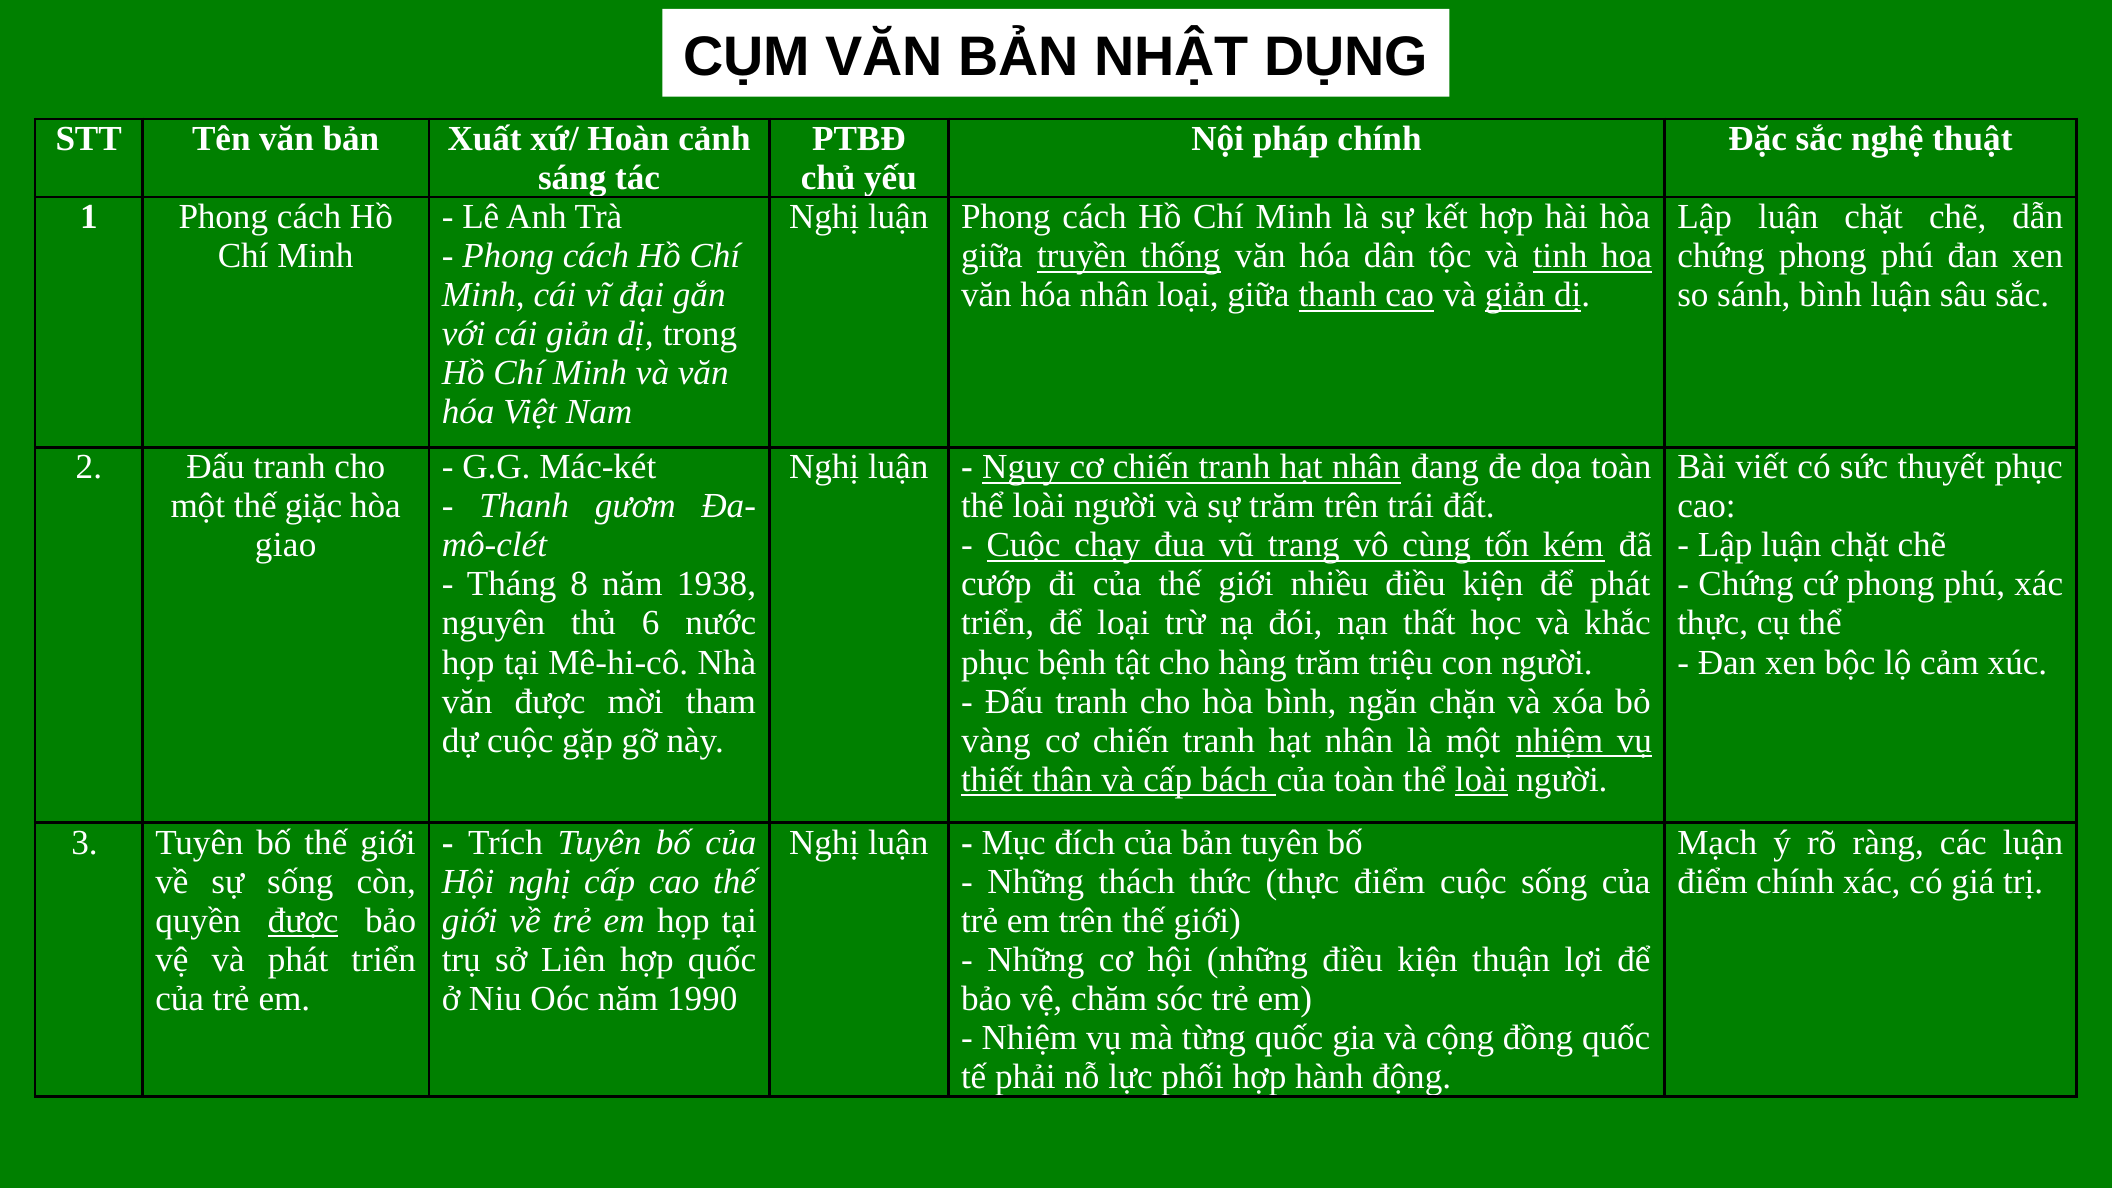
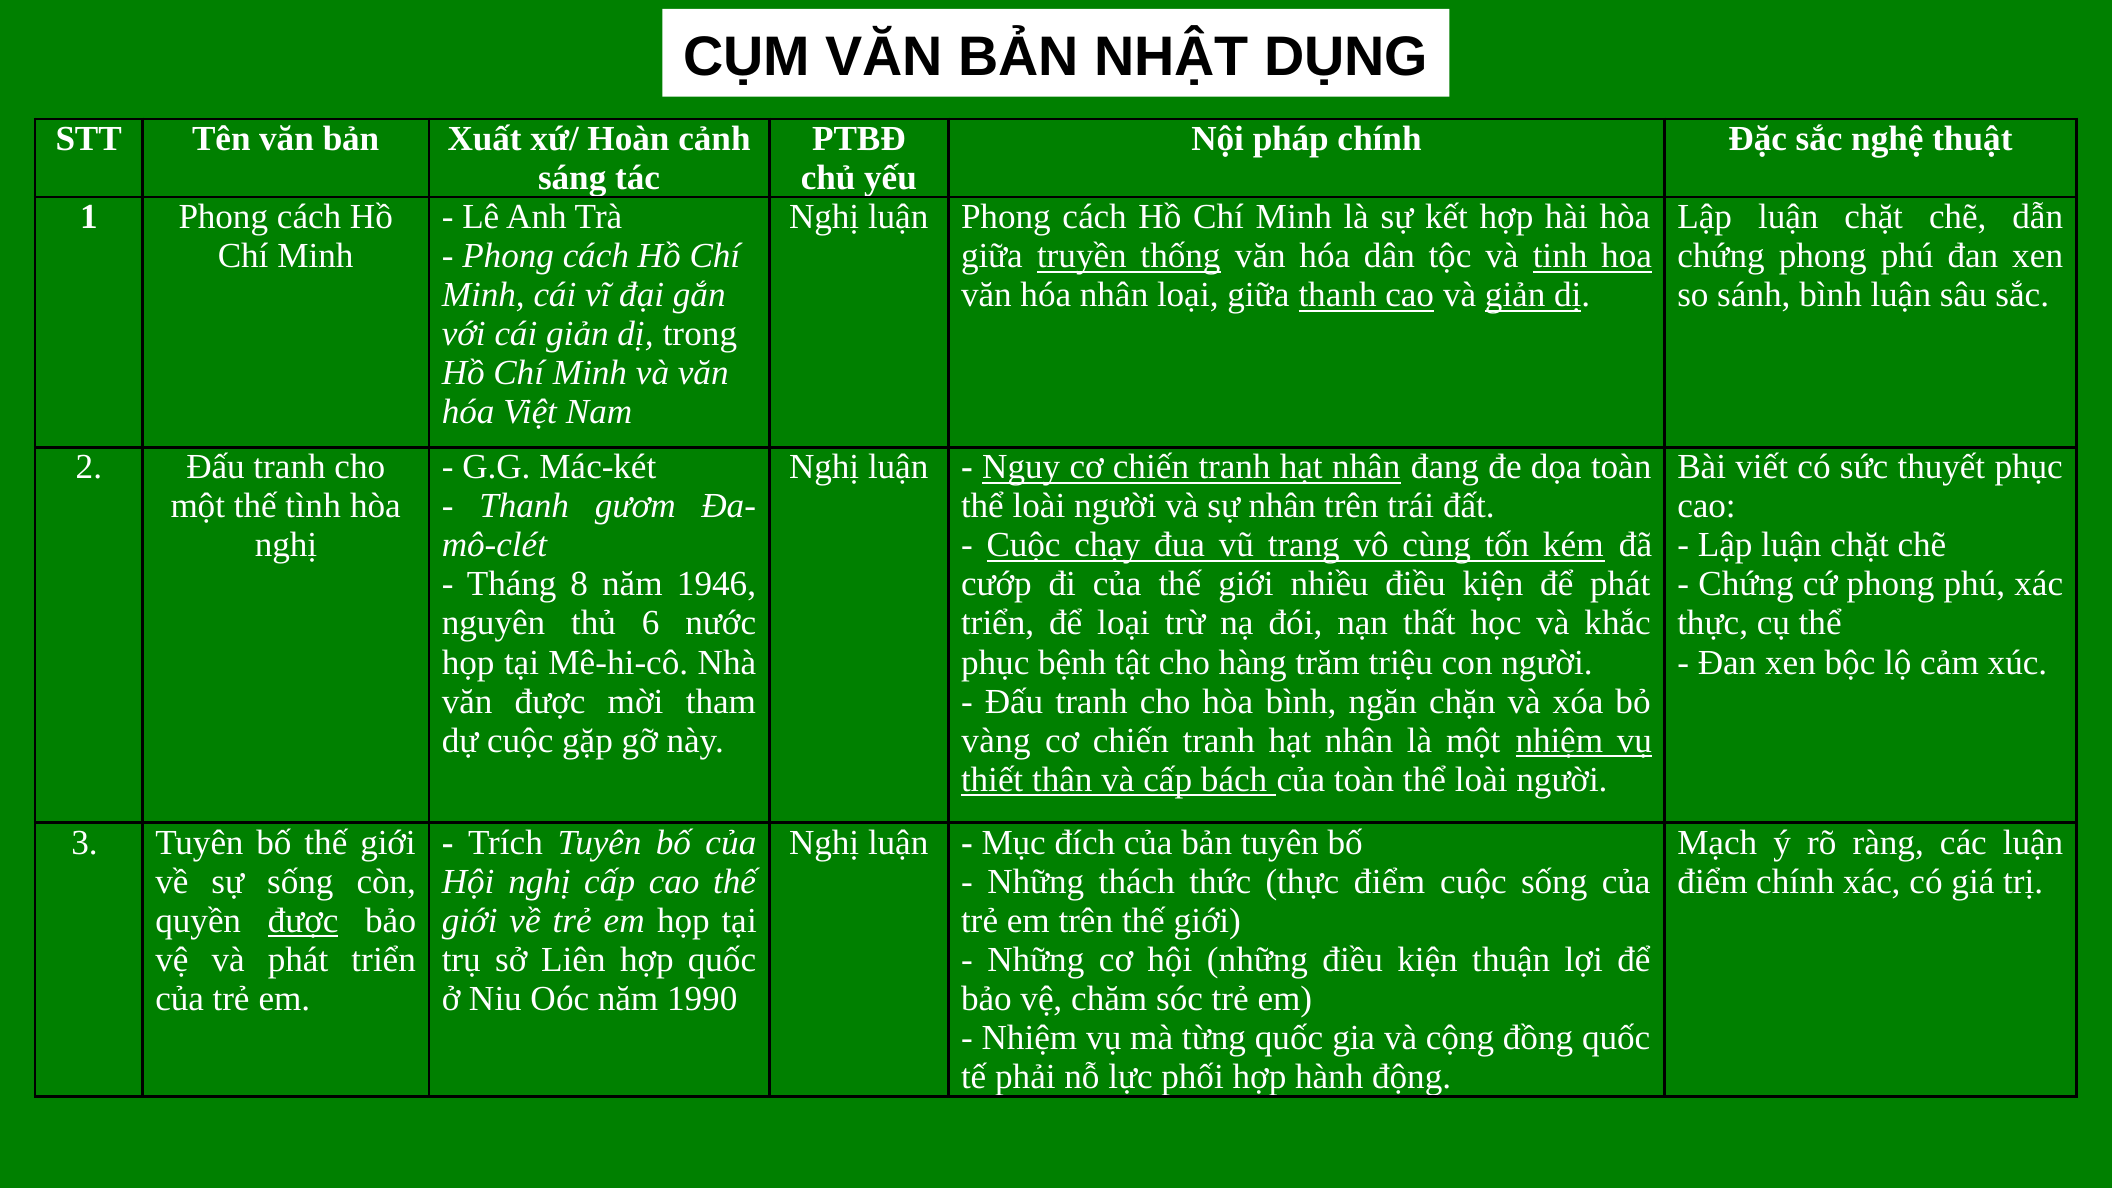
giặc: giặc -> tình
sự trăm: trăm -> nhân
giao at (286, 545): giao -> nghị
1938: 1938 -> 1946
loài at (1481, 780) underline: present -> none
